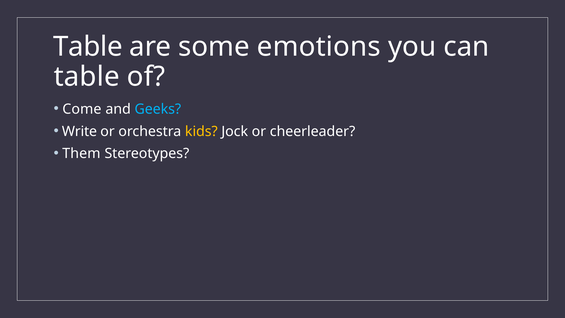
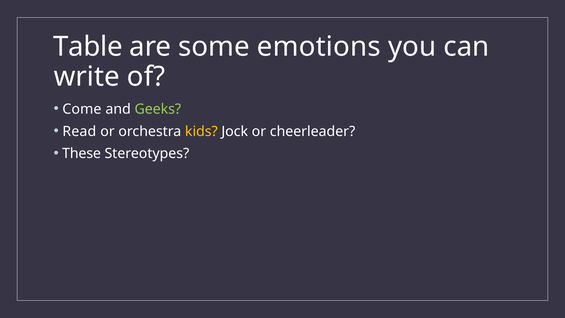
table at (87, 77): table -> write
Geeks colour: light blue -> light green
Write: Write -> Read
Them: Them -> These
